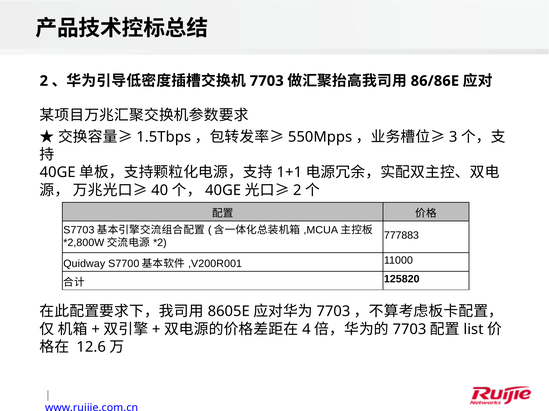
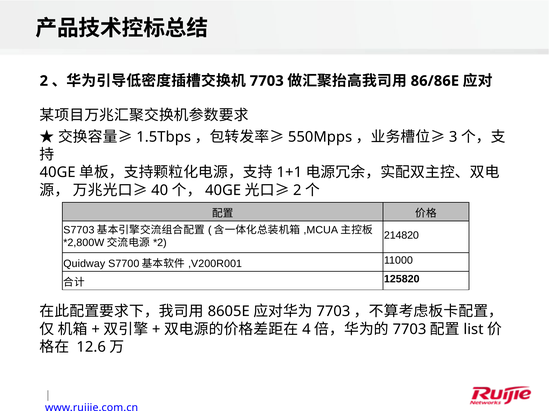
777883: 777883 -> 214820
